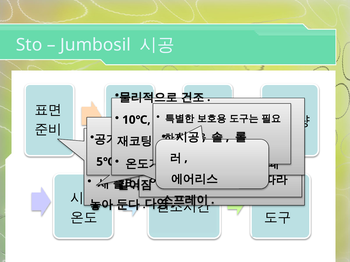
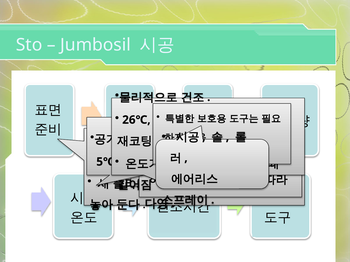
10℃: 10℃ -> 26℃
